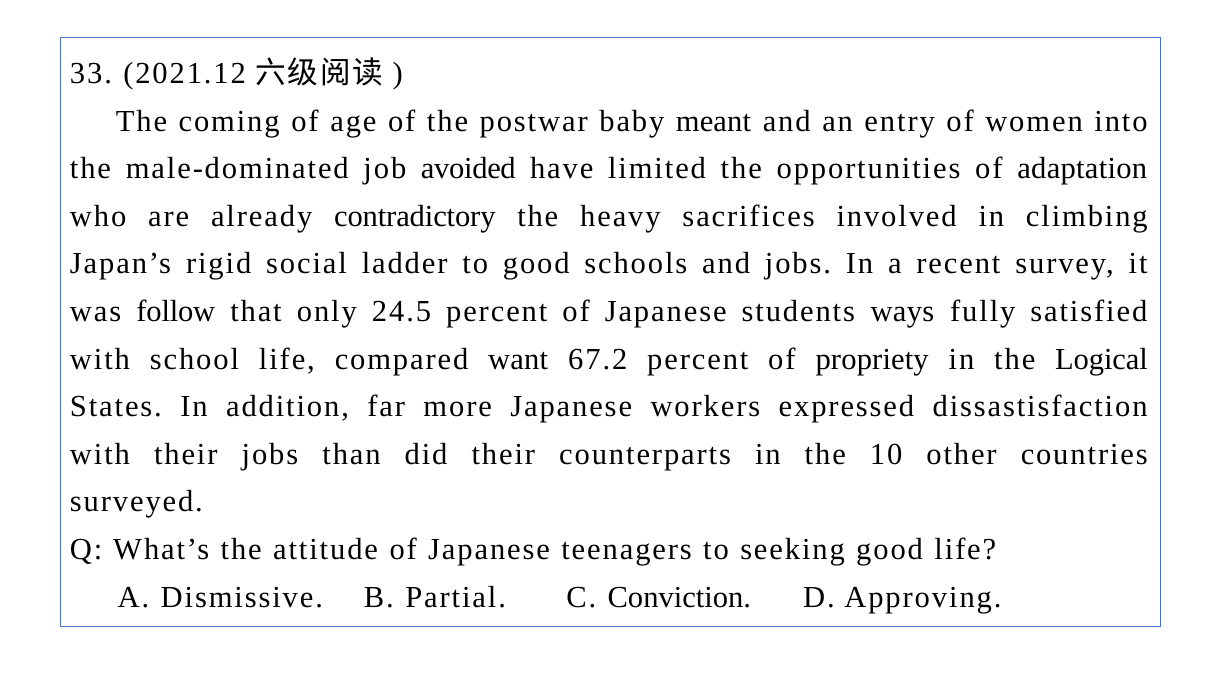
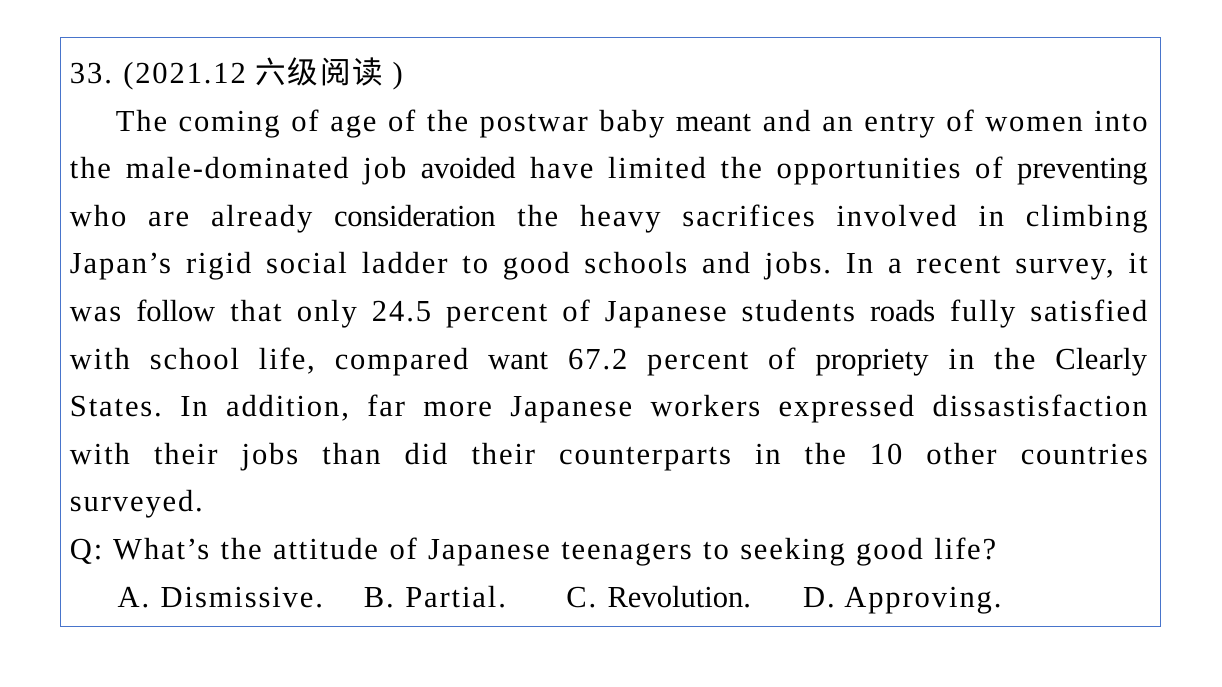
adaptation: adaptation -> preventing
contradictory: contradictory -> consideration
ways: ways -> roads
Logical: Logical -> Clearly
Conviction: Conviction -> Revolution
